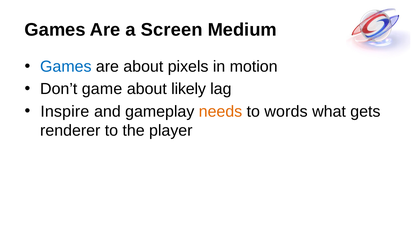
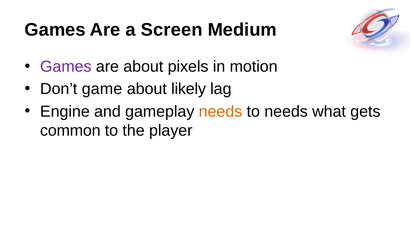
Games at (66, 67) colour: blue -> purple
Inspire: Inspire -> Engine
to words: words -> needs
renderer: renderer -> common
